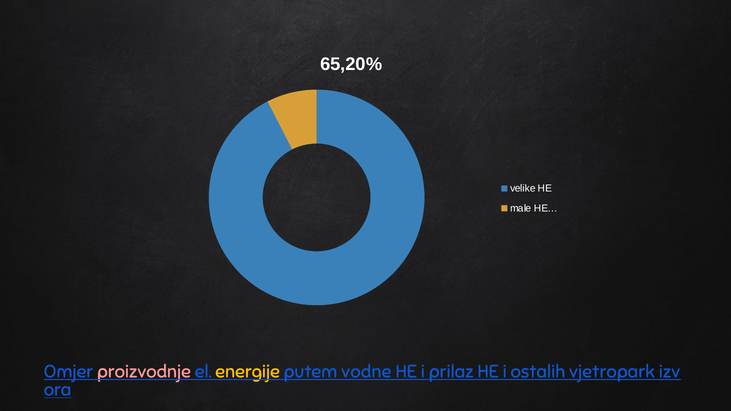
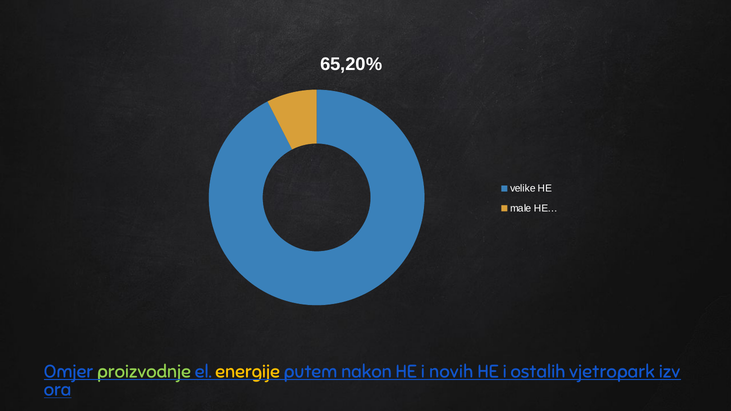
proizvodnje colour: pink -> light green
vodne: vodne -> nakon
prilaz: prilaz -> novih
